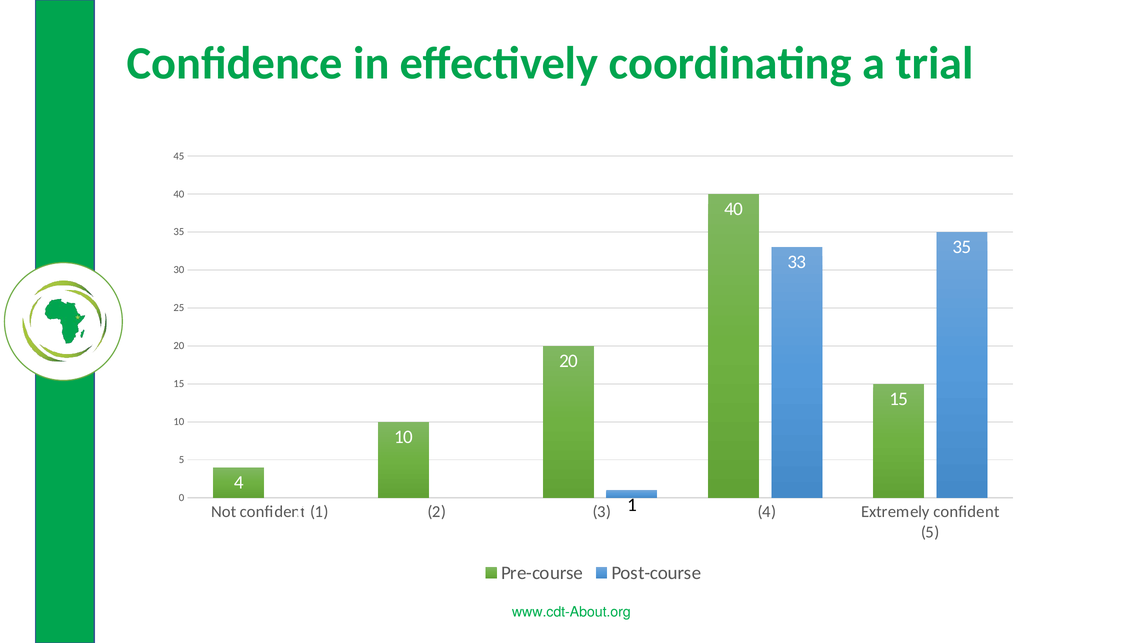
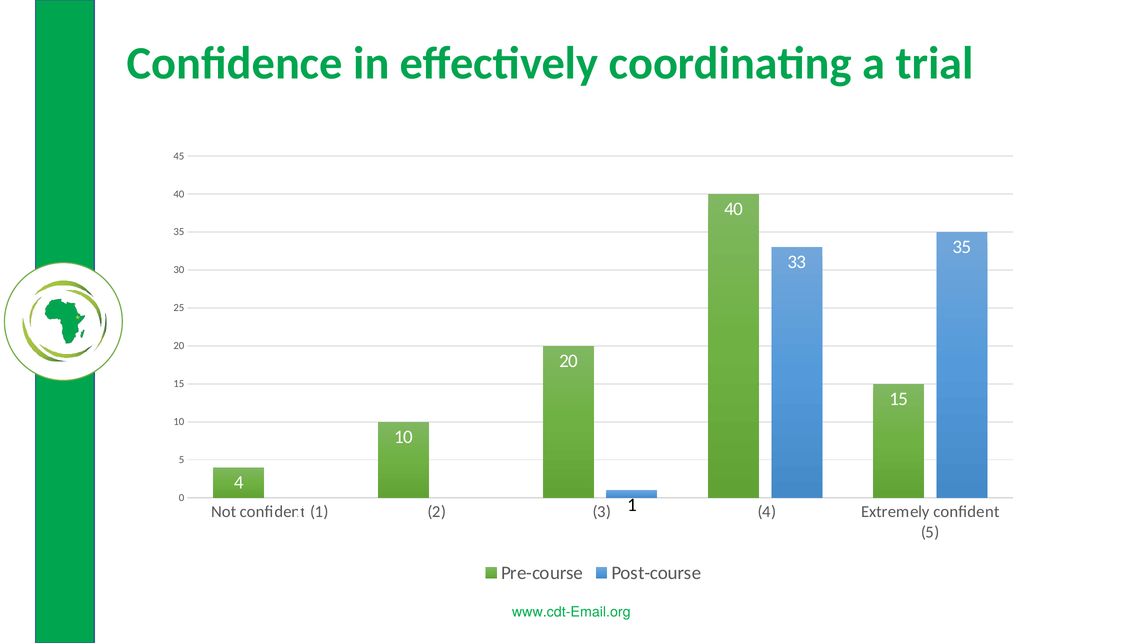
www.cdt-About.org: www.cdt-About.org -> www.cdt-Email.org
